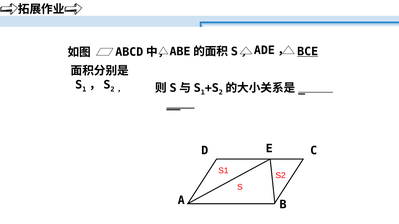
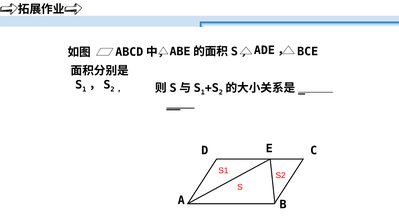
BCE underline: present -> none
